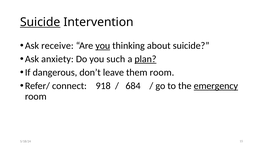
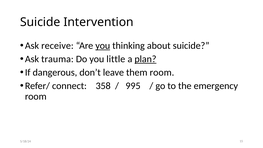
Suicide at (40, 22) underline: present -> none
anxiety: anxiety -> trauma
such: such -> little
918: 918 -> 358
684: 684 -> 995
emergency underline: present -> none
